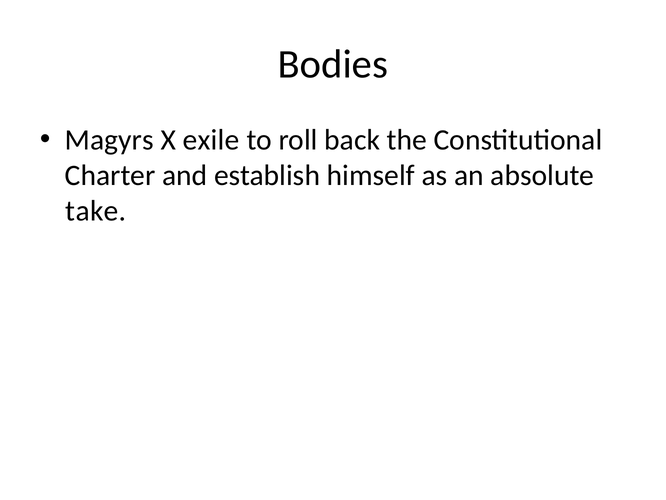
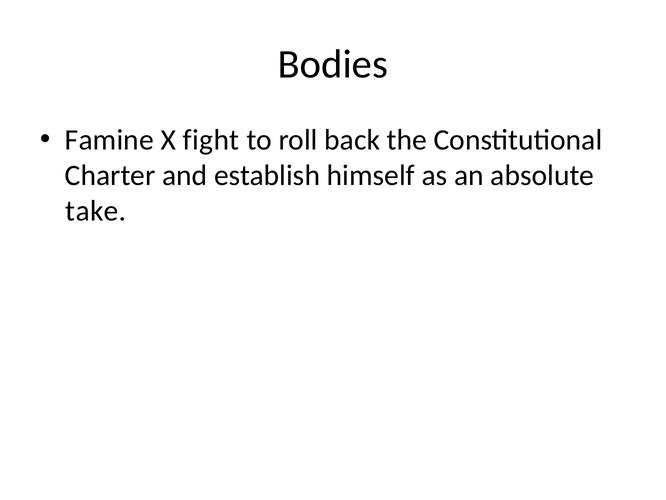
Magyrs: Magyrs -> Famine
exile: exile -> fight
